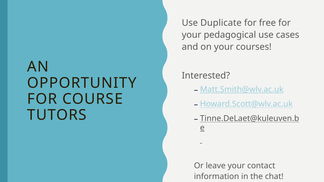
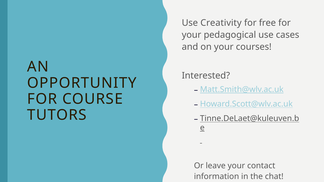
Duplicate: Duplicate -> Creativity
